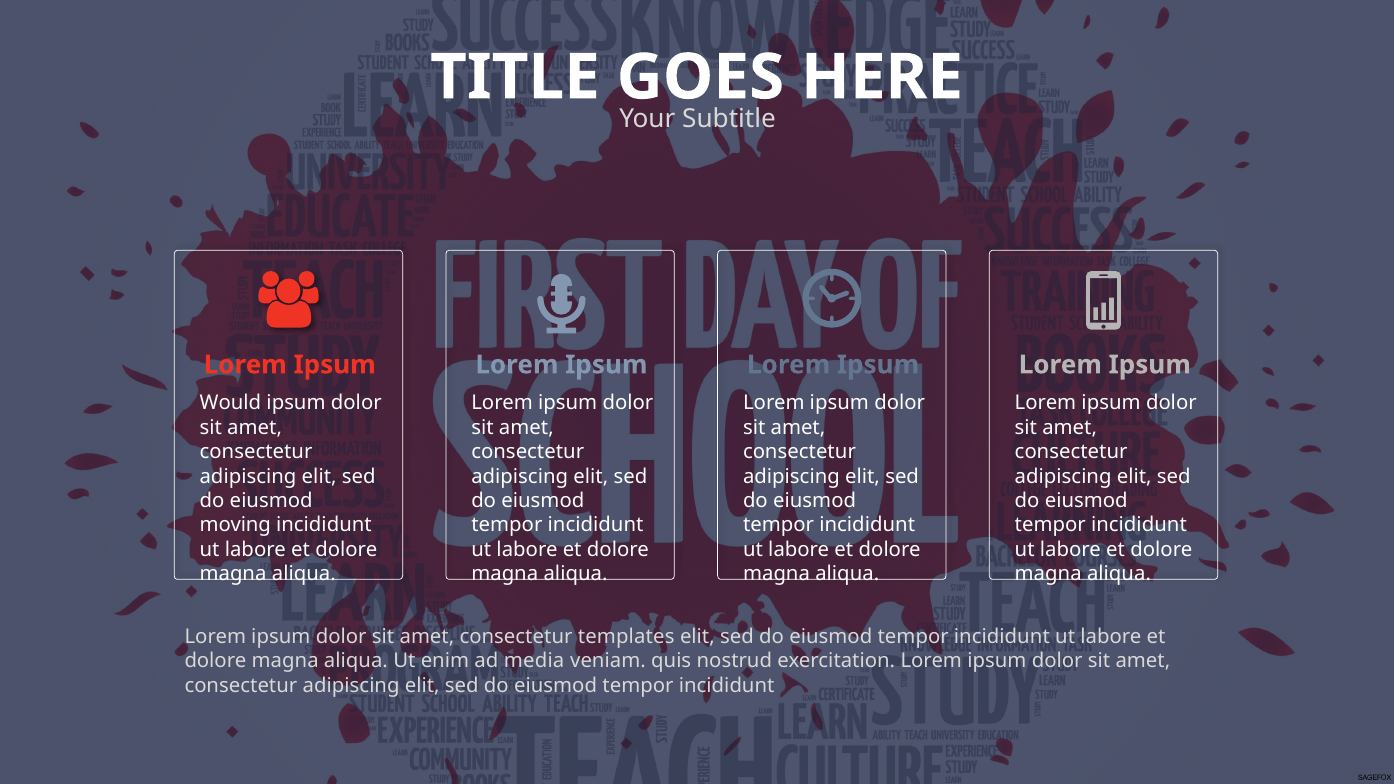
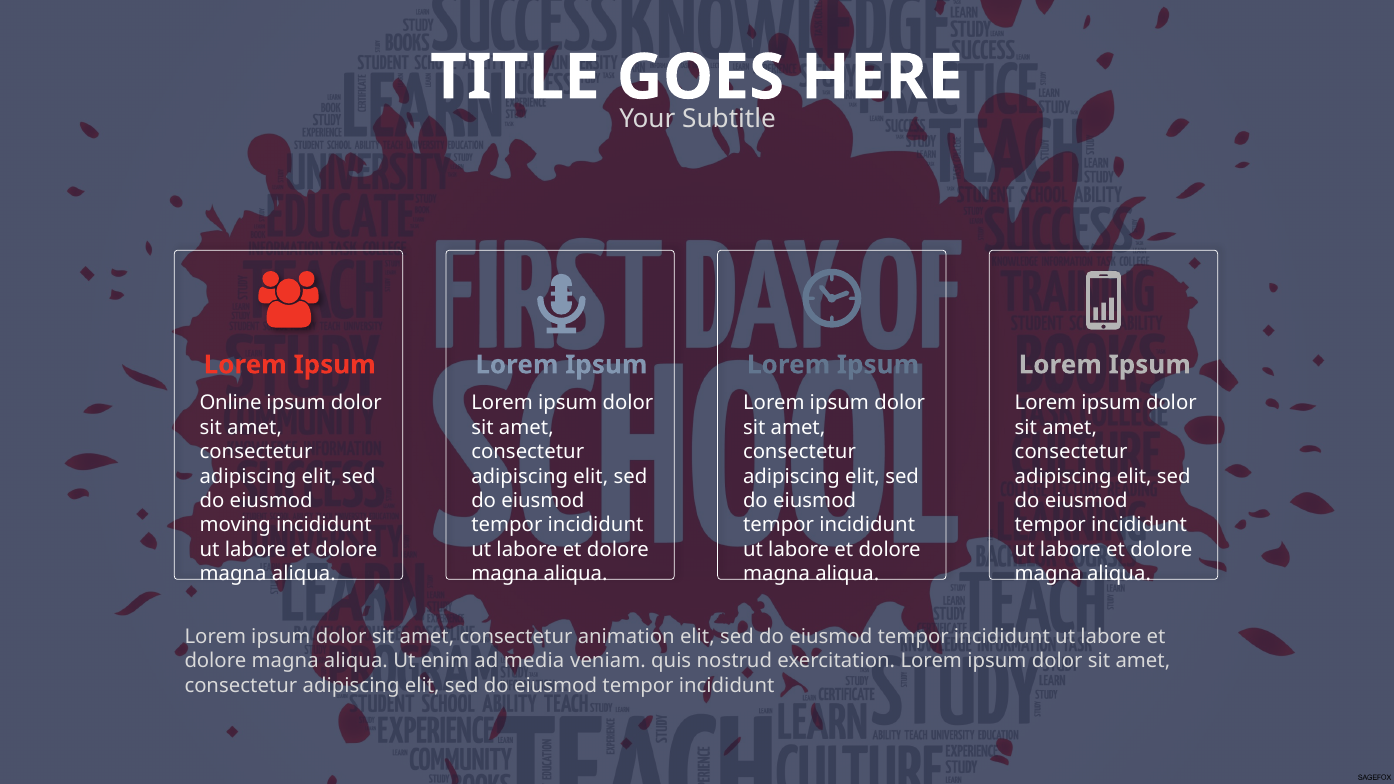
Would: Would -> Online
templates: templates -> animation
